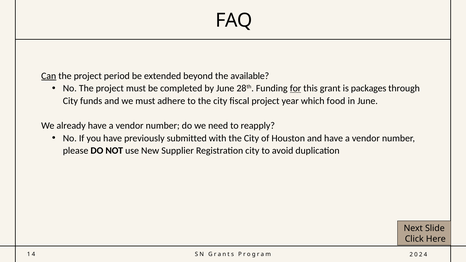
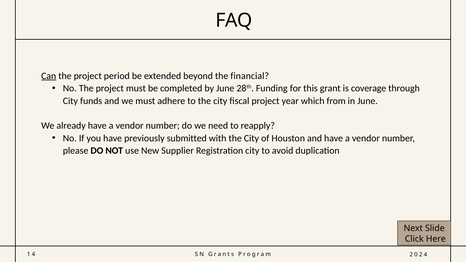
available: available -> financial
for underline: present -> none
packages: packages -> coverage
food: food -> from
